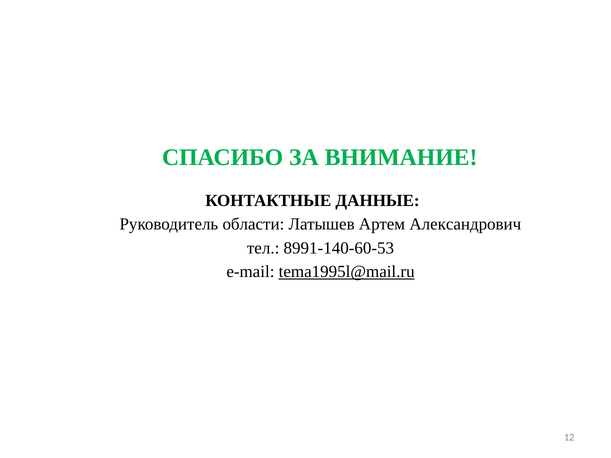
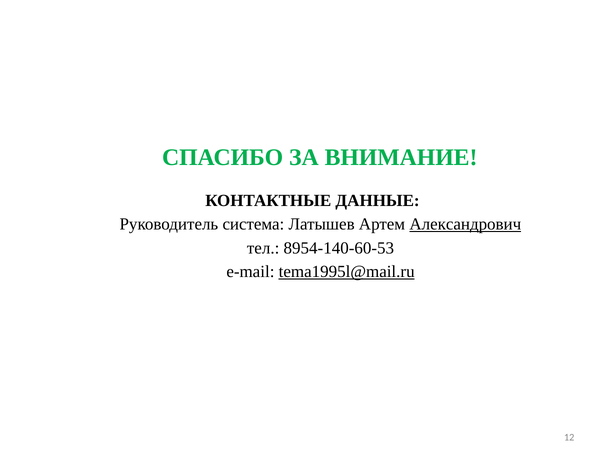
области: области -> система
Александрович underline: none -> present
8991-140-60-53: 8991-140-60-53 -> 8954-140-60-53
